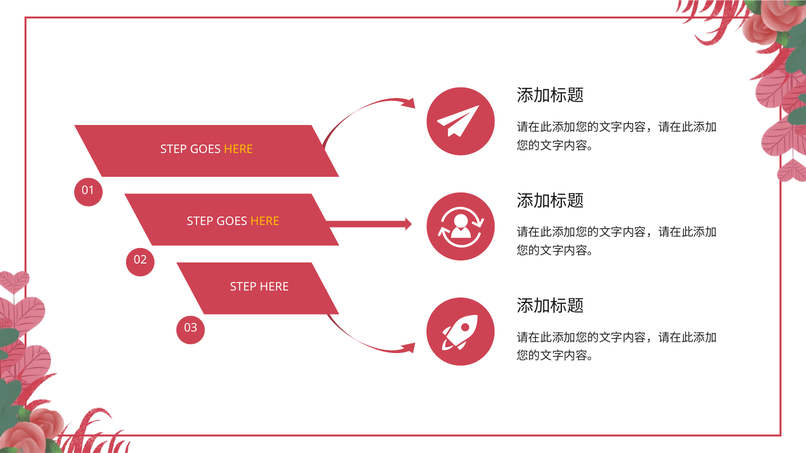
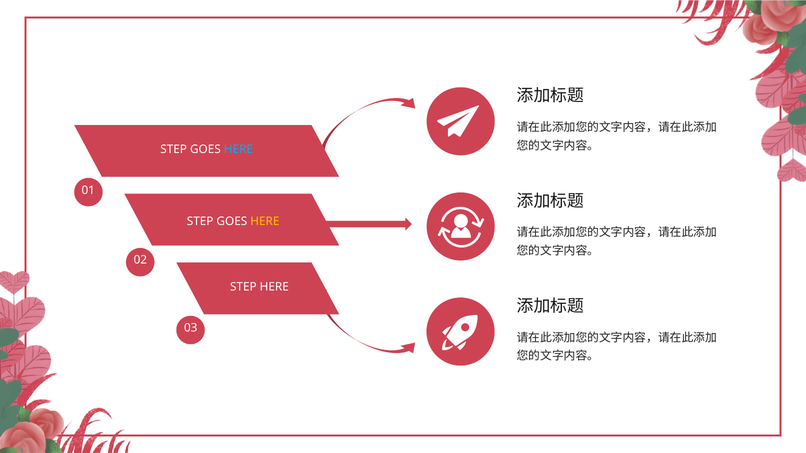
HERE at (238, 149) colour: yellow -> light blue
